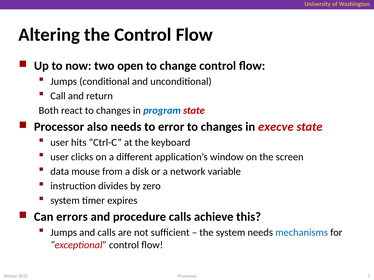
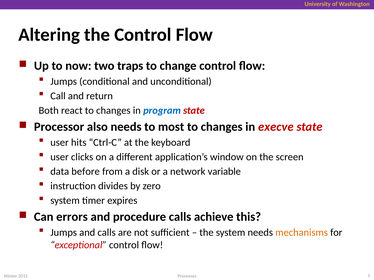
open: open -> traps
error: error -> most
mouse: mouse -> before
mechanisms colour: blue -> orange
